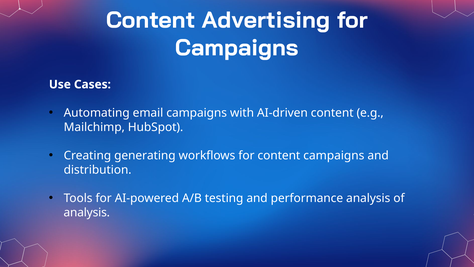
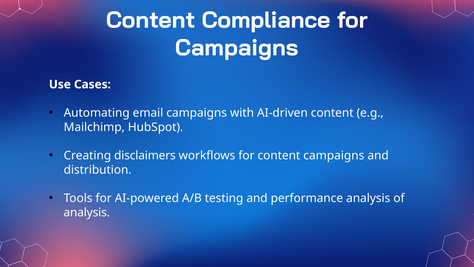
Advertising: Advertising -> Compliance
generating: generating -> disclaimers
